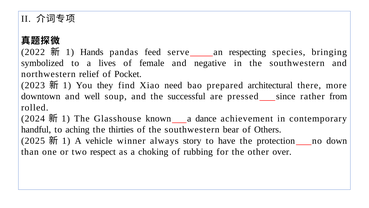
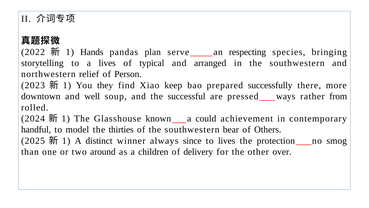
feed: feed -> plan
symbolized: symbolized -> storytelling
female: female -> typical
negative: negative -> arranged
Pocket: Pocket -> Person
need: need -> keep
architectural: architectural -> successfully
since: since -> ways
dance: dance -> could
aching: aching -> model
vehicle: vehicle -> distinct
story: story -> since
to have: have -> lives
down: down -> smog
respect: respect -> around
choking: choking -> children
rubbing: rubbing -> delivery
